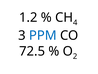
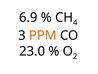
1.2: 1.2 -> 6.9
PPM colour: blue -> orange
72.5: 72.5 -> 23.0
